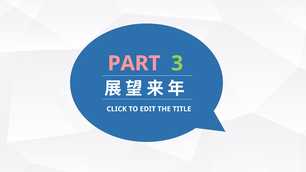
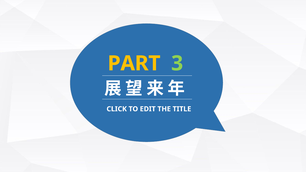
PART colour: pink -> yellow
